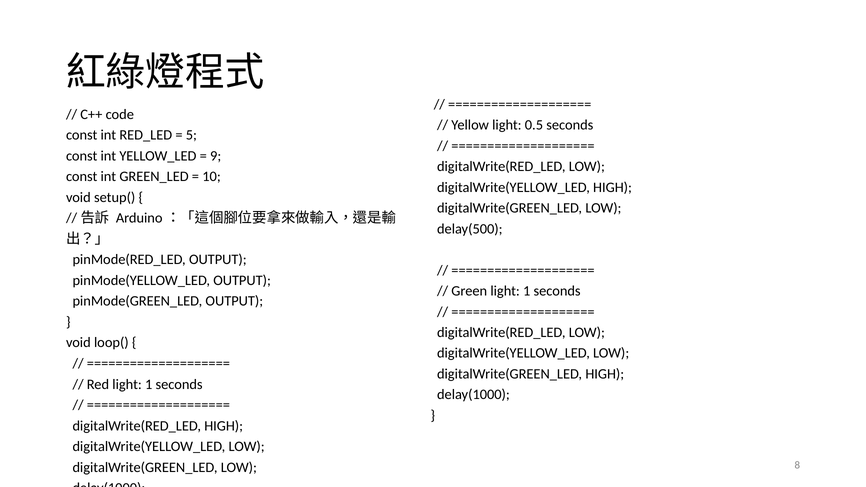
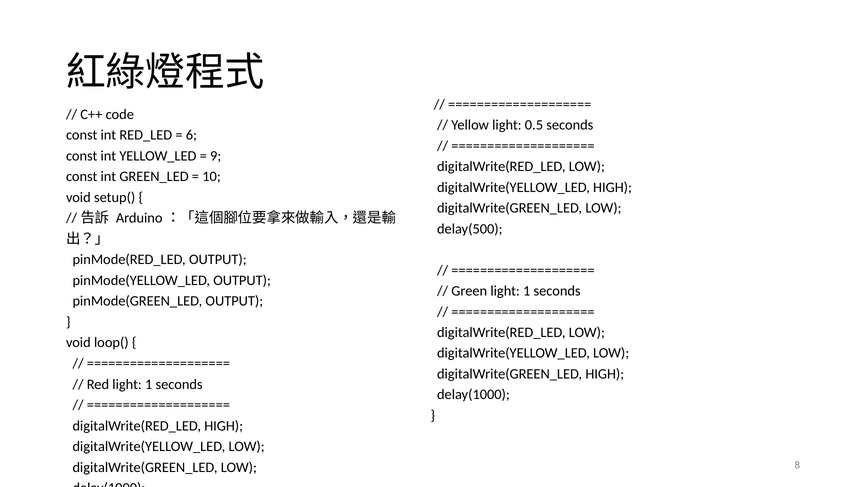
5: 5 -> 6
